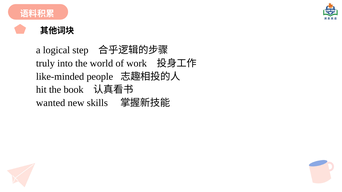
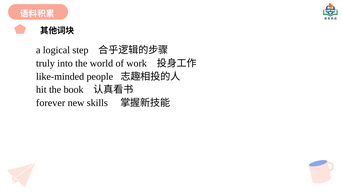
wanted: wanted -> forever
